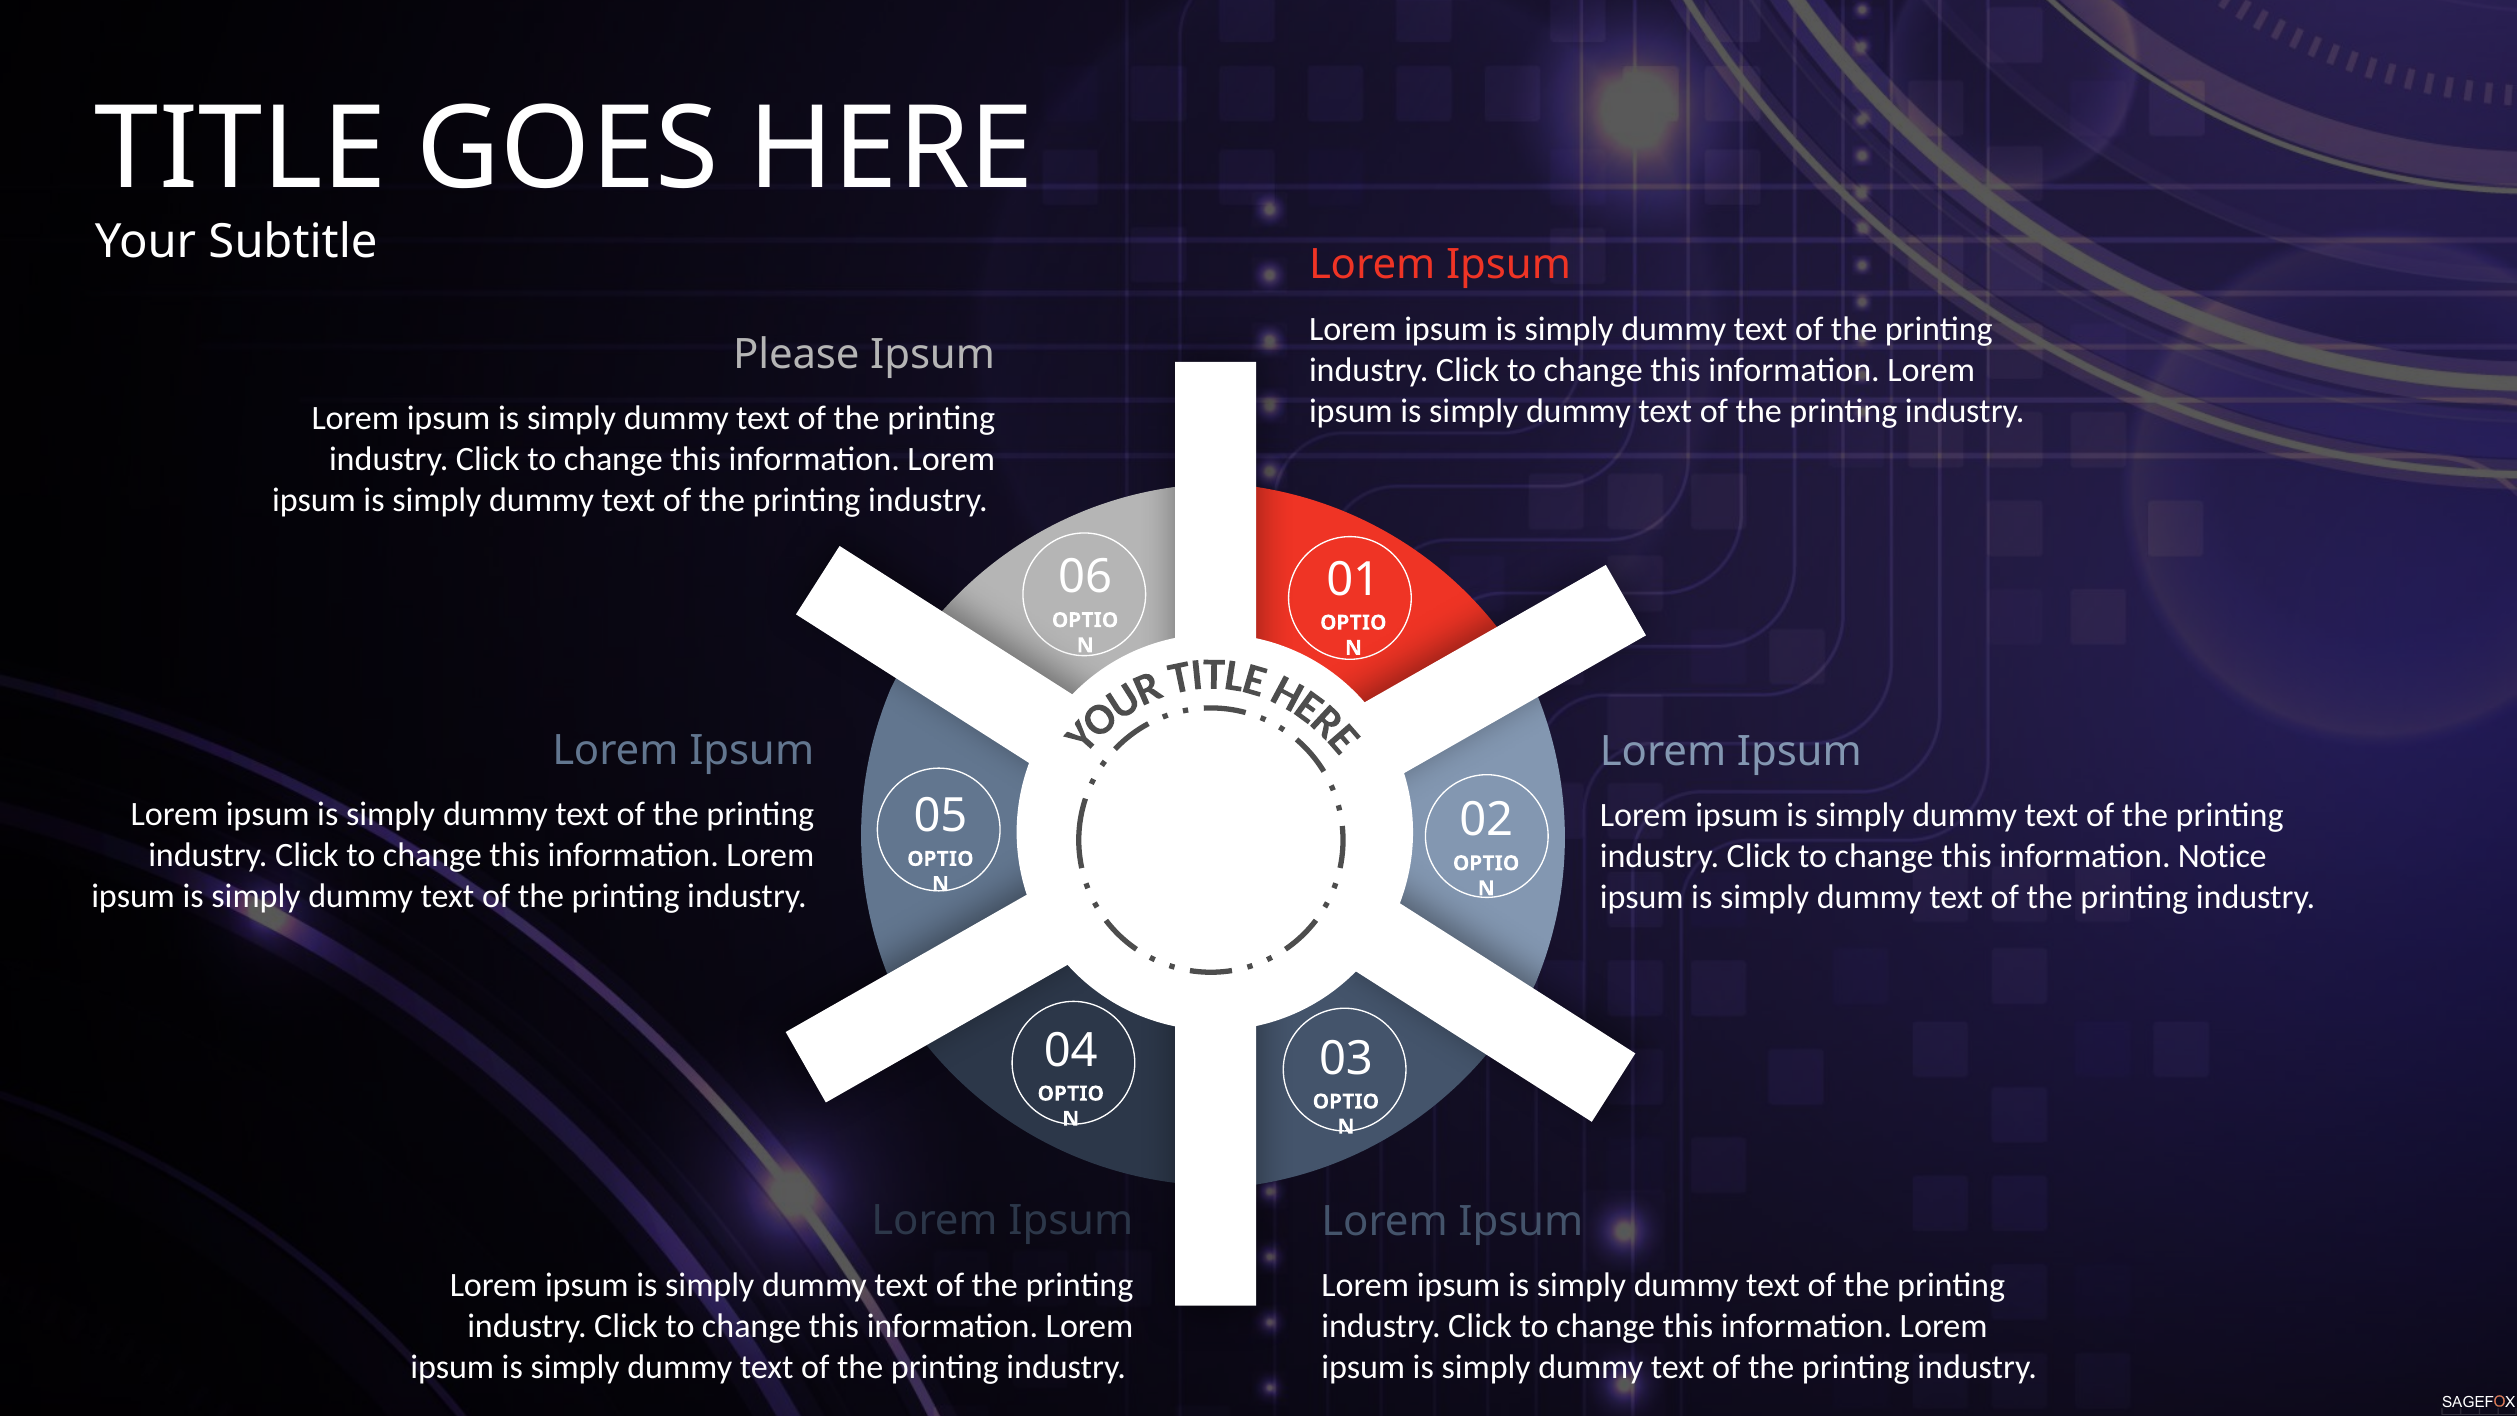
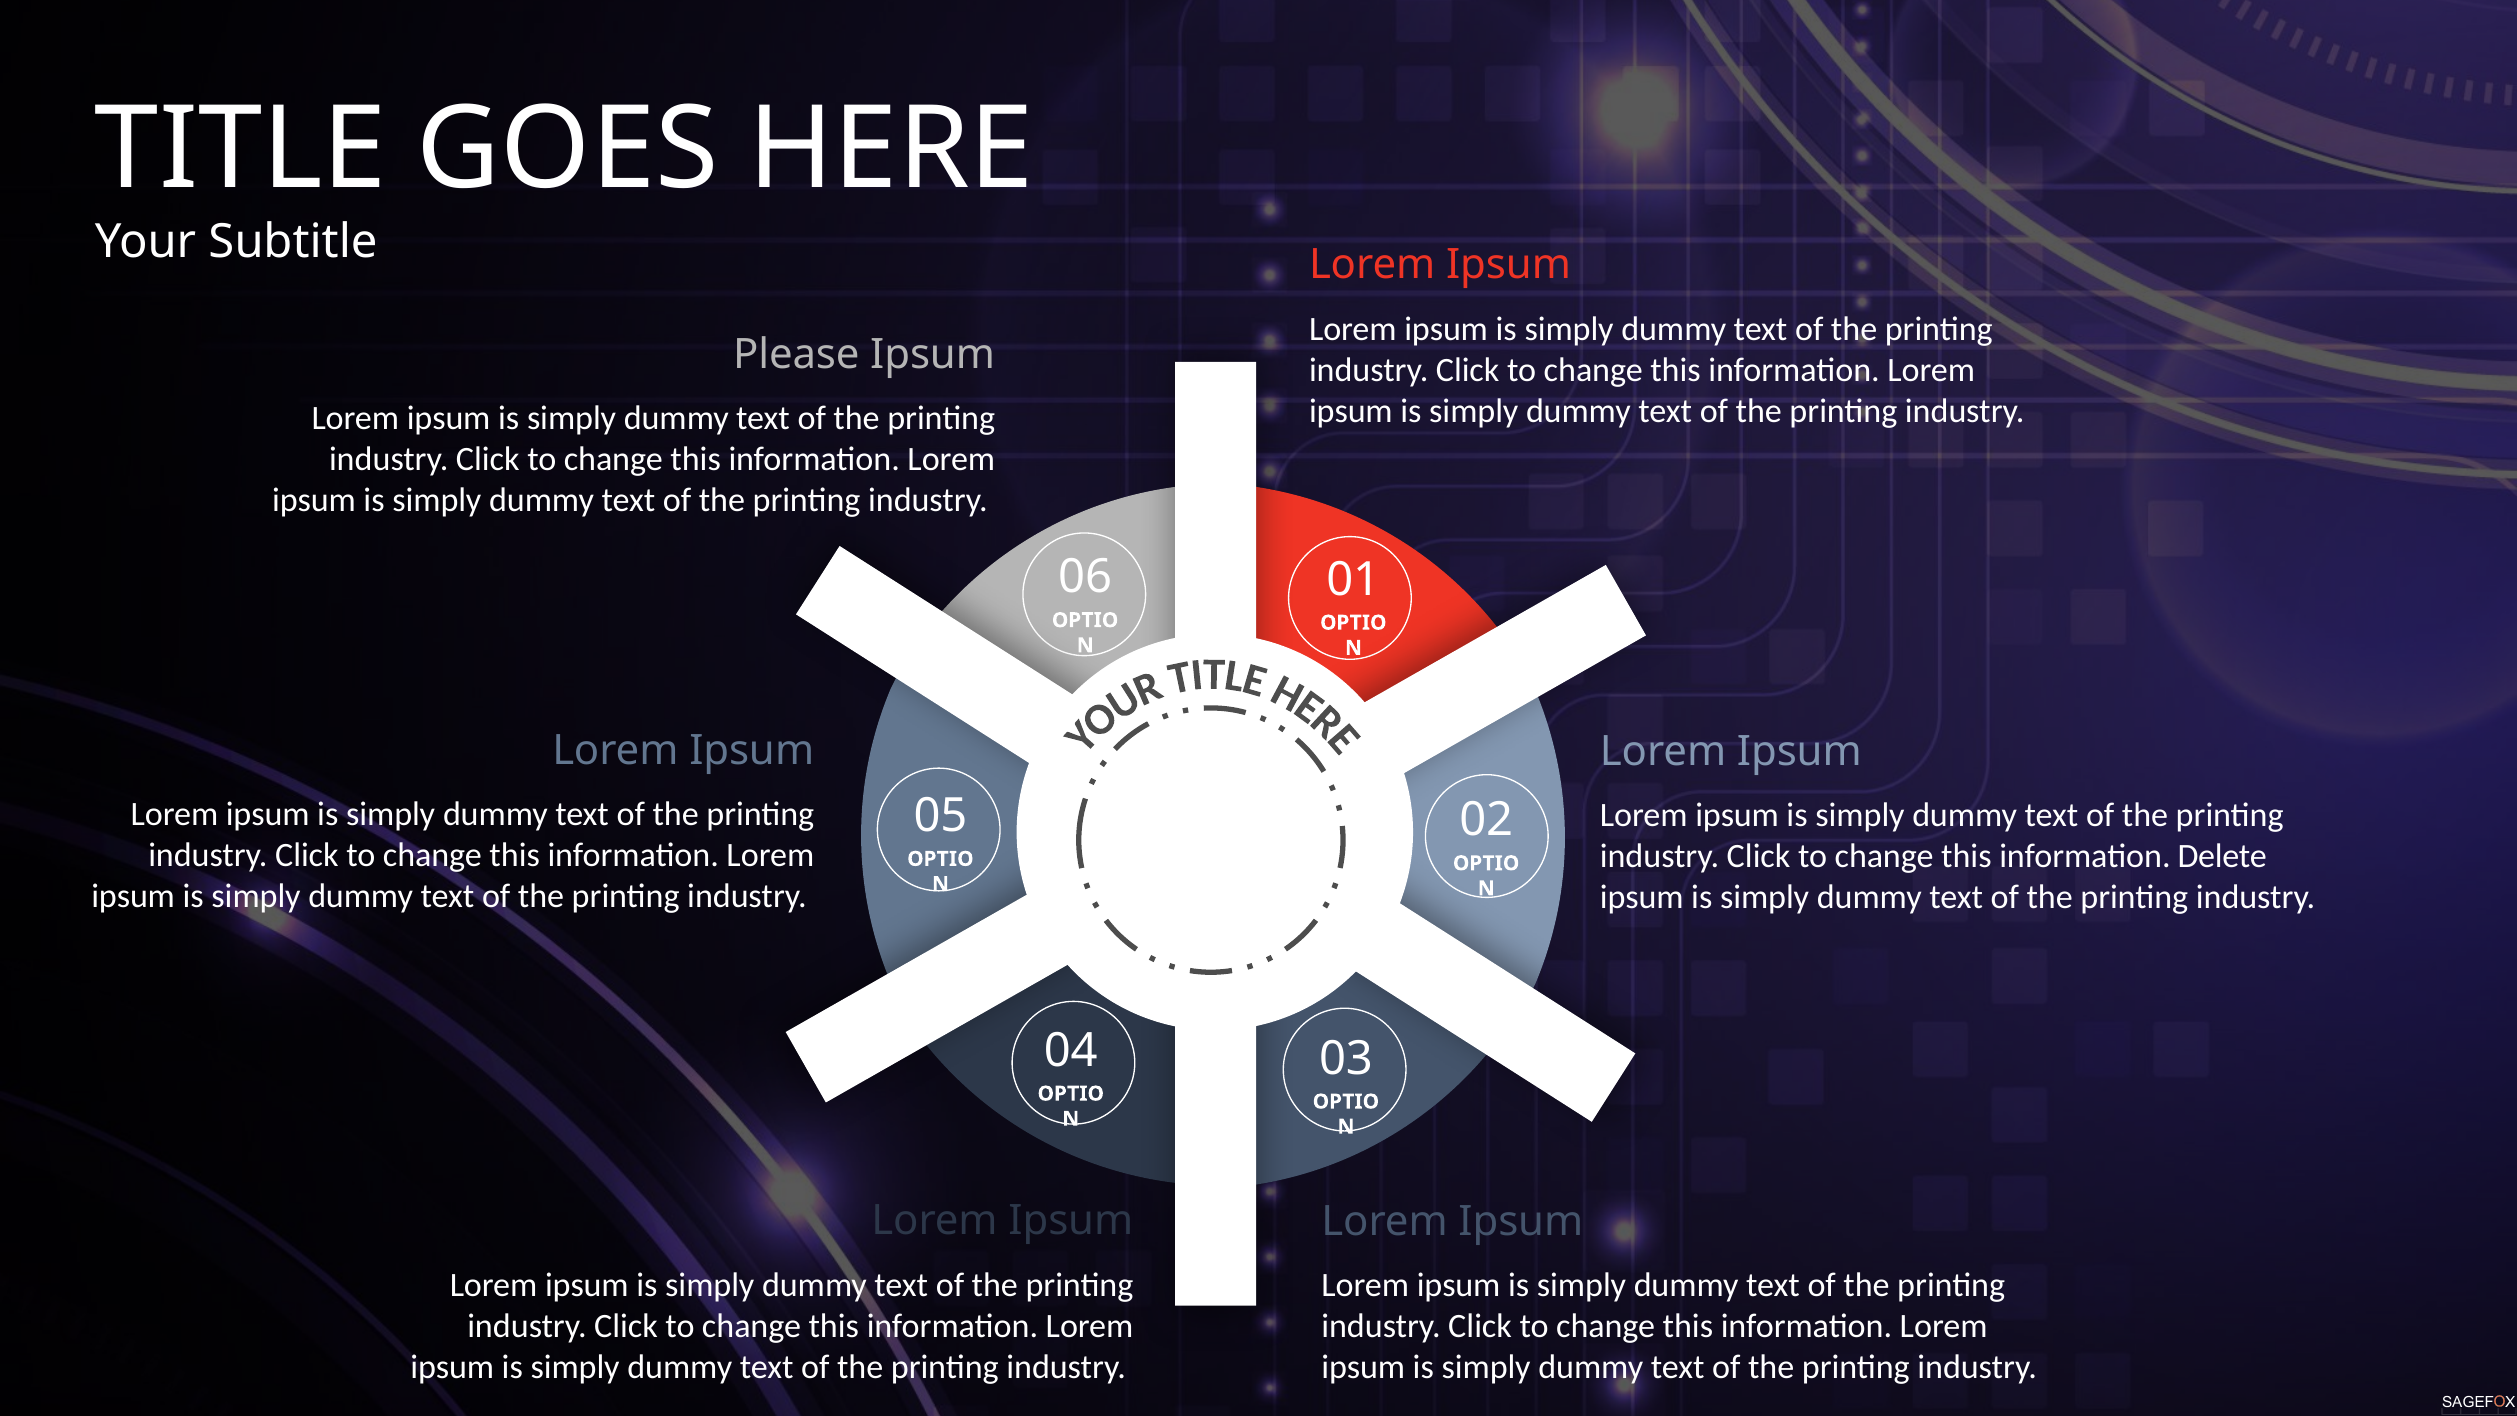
Notice: Notice -> Delete
